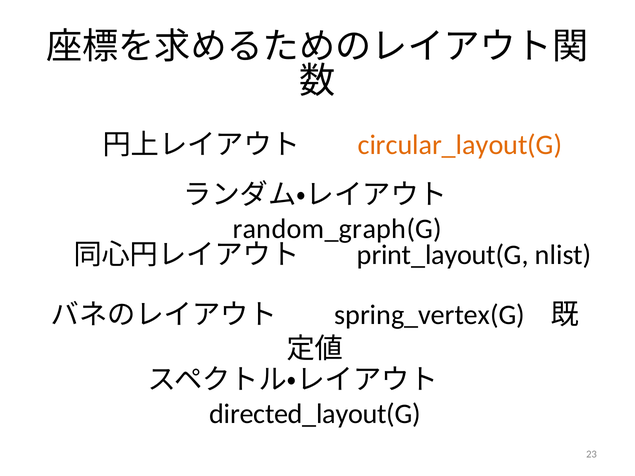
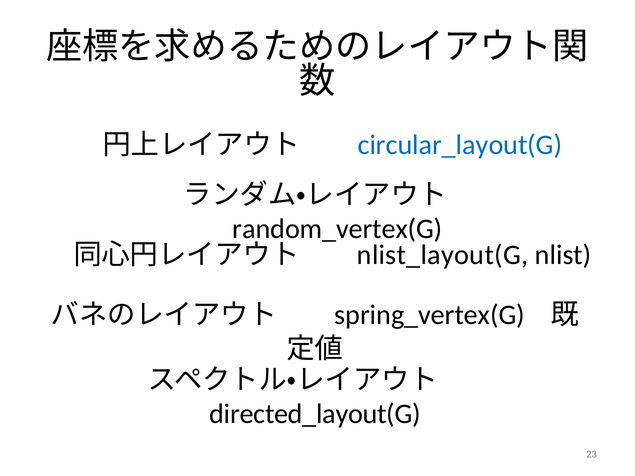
circular_layout(G colour: orange -> blue
random_graph(G: random_graph(G -> random_vertex(G
print_layout(G: print_layout(G -> nlist_layout(G
